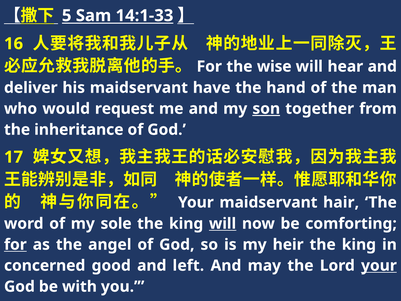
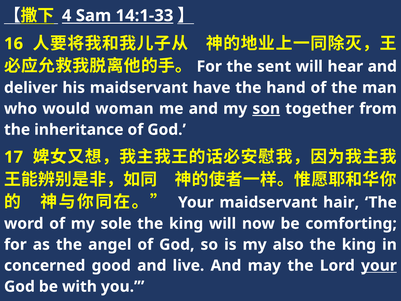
5: 5 -> 4
wise: wise -> sent
request: request -> woman
will at (223, 223) underline: present -> none
for at (15, 244) underline: present -> none
heir: heir -> also
left: left -> live
